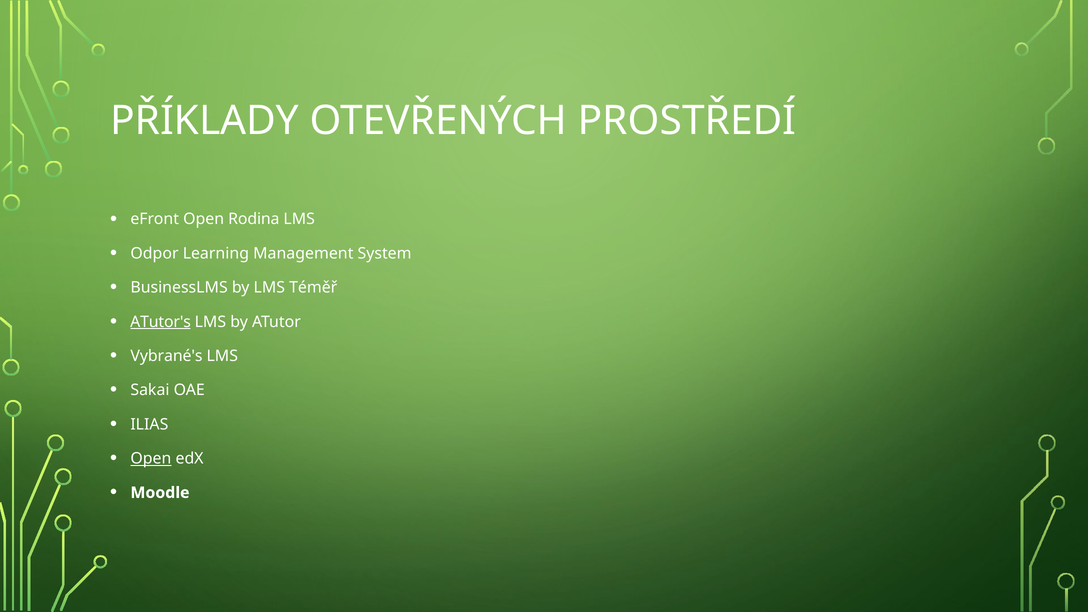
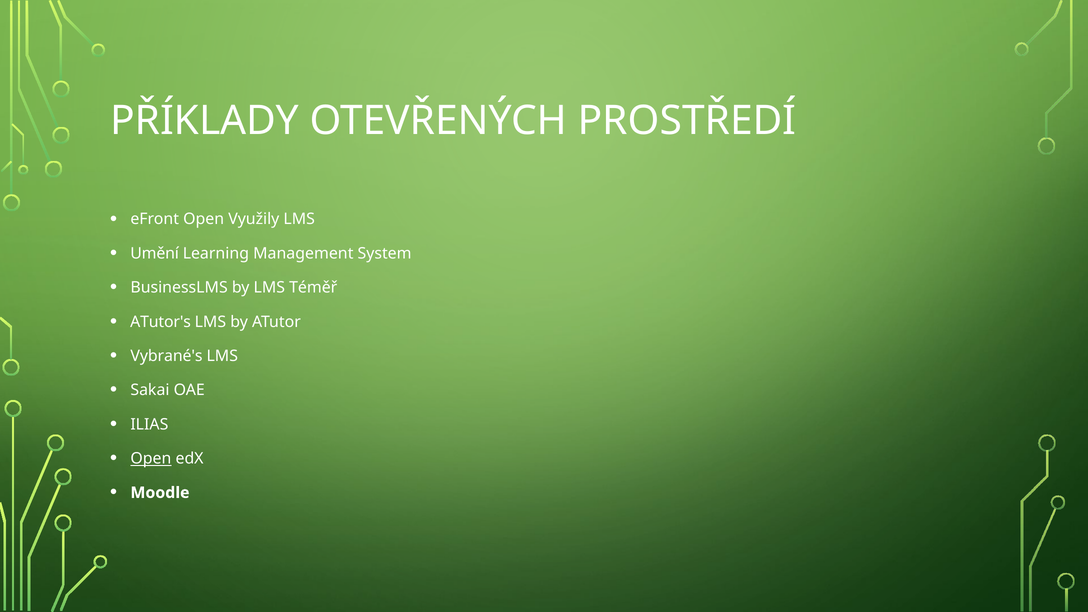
Rodina: Rodina -> Využily
Odpor: Odpor -> Umění
ATutor's underline: present -> none
